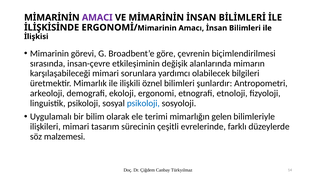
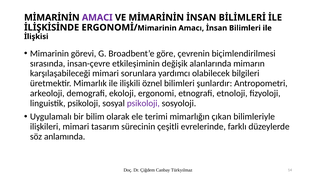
psikoloji at (143, 103) colour: blue -> purple
gelen: gelen -> çıkan
malzemesi: malzemesi -> anlamında
